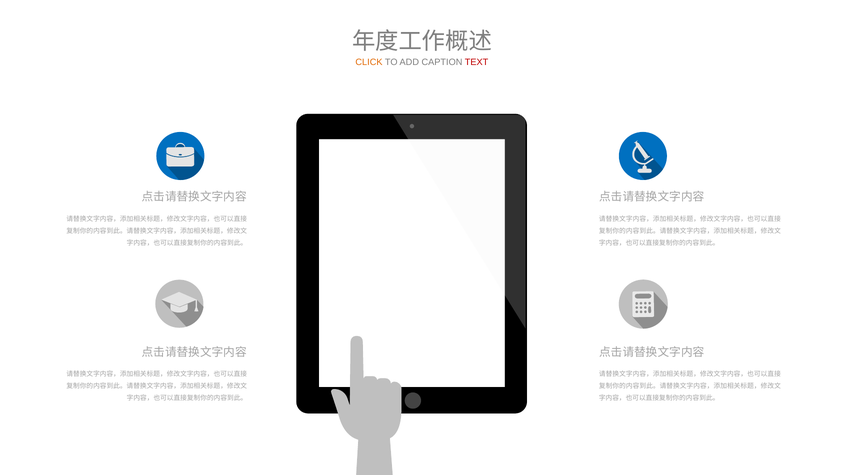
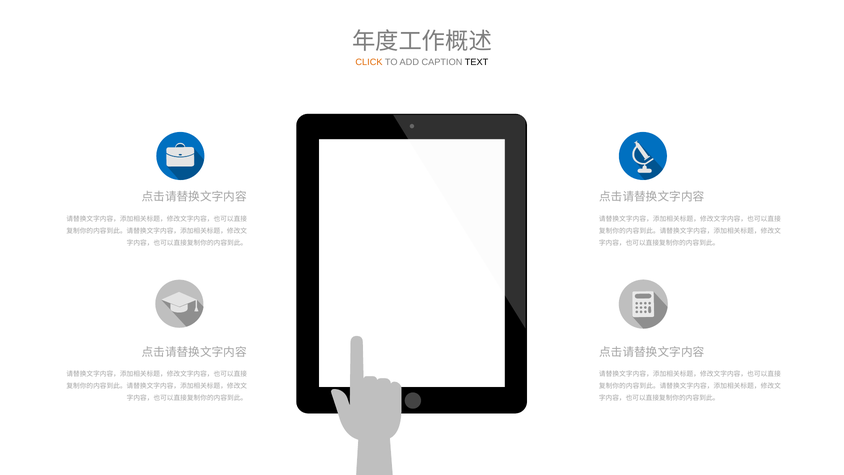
TEXT colour: red -> black
